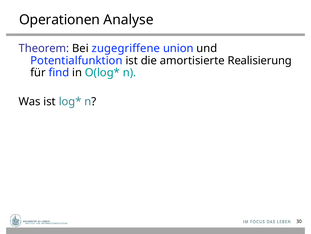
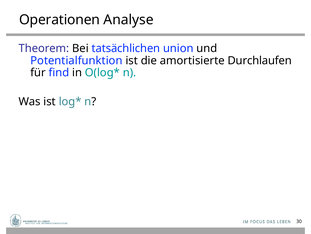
zugegriffene: zugegriffene -> tatsächlichen
Realisierung: Realisierung -> Durchlaufen
